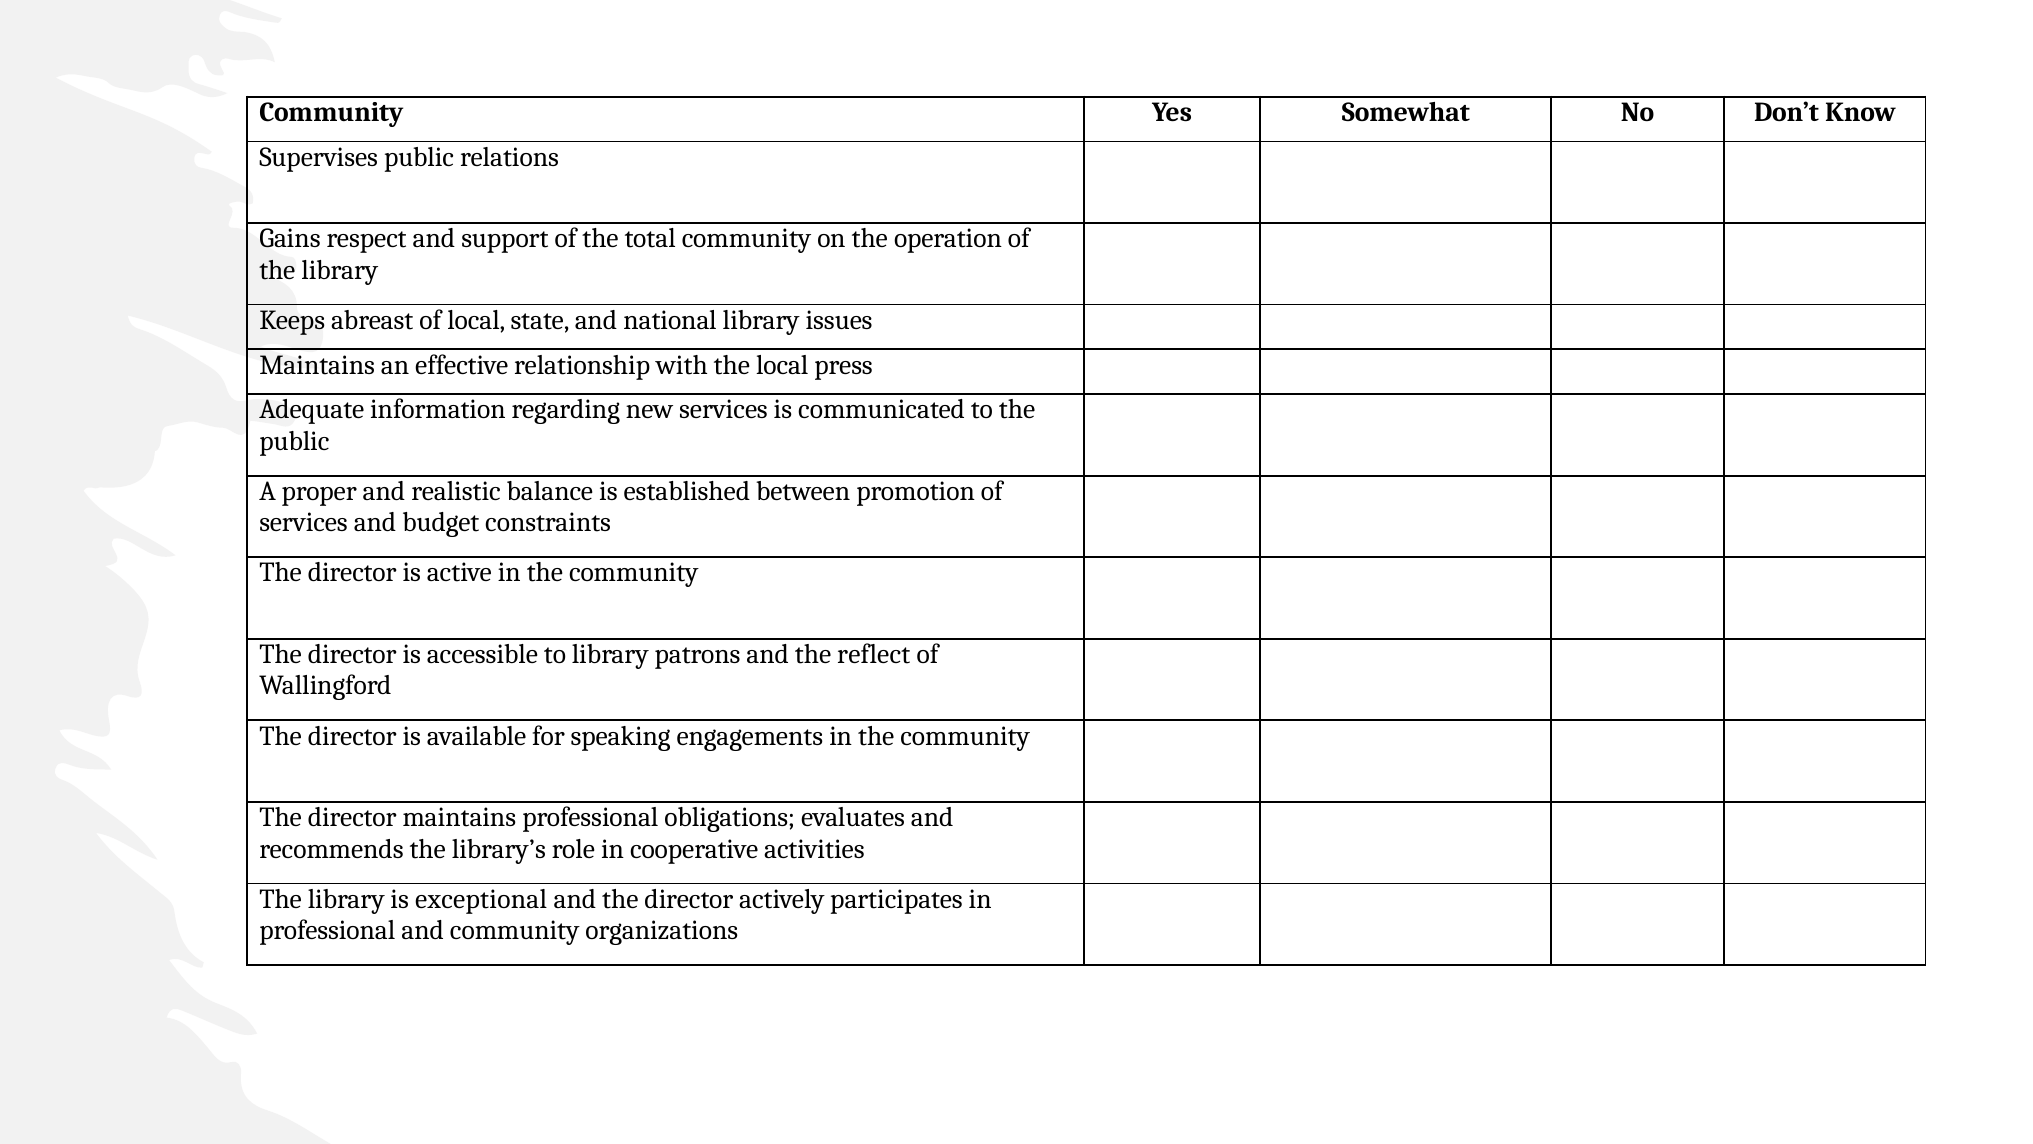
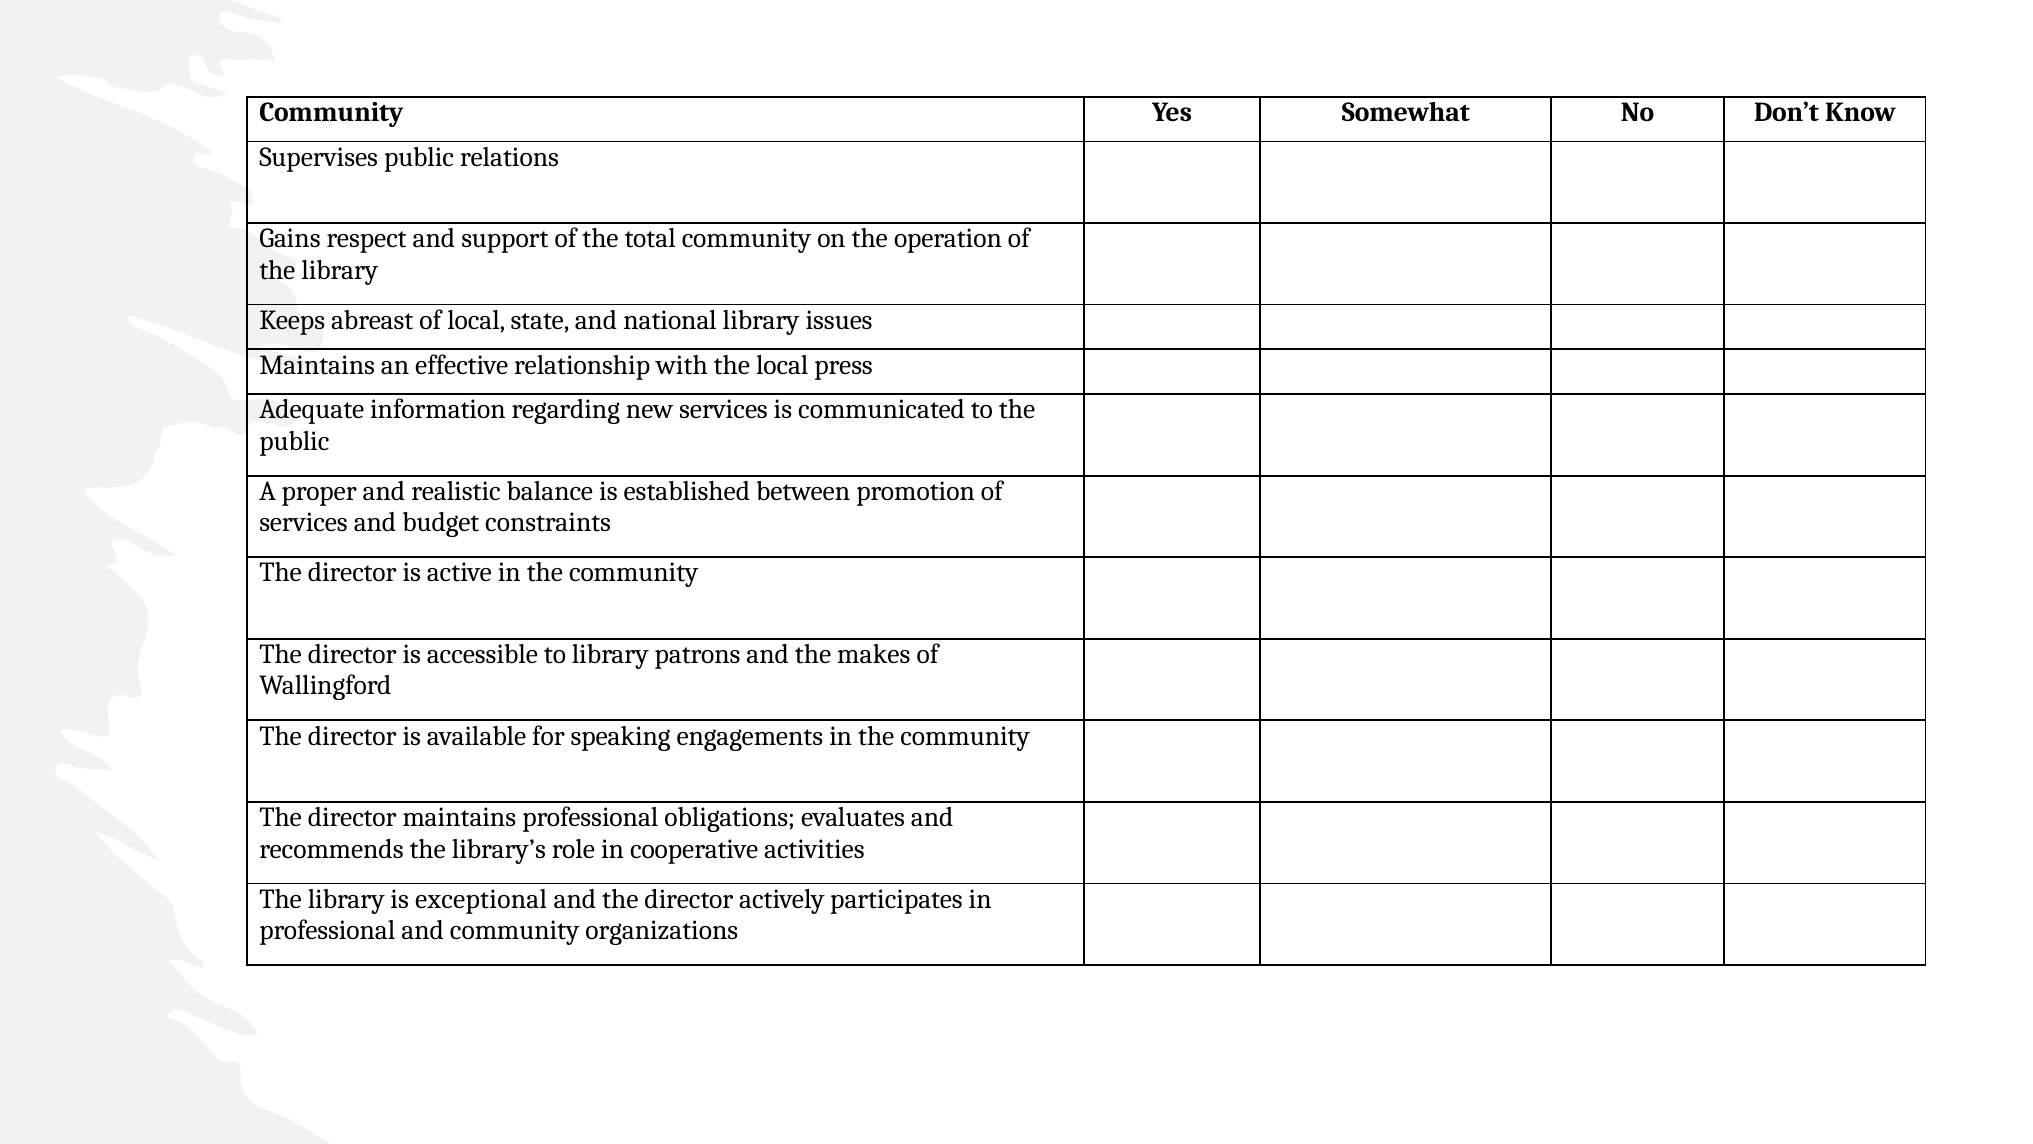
reflect: reflect -> makes
